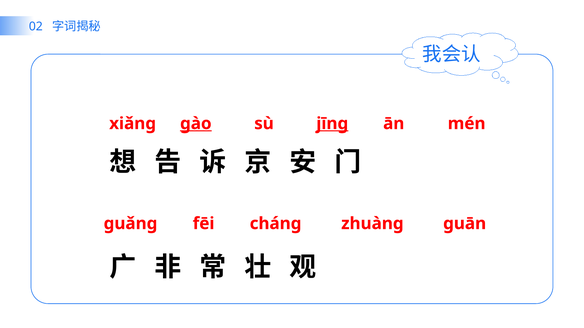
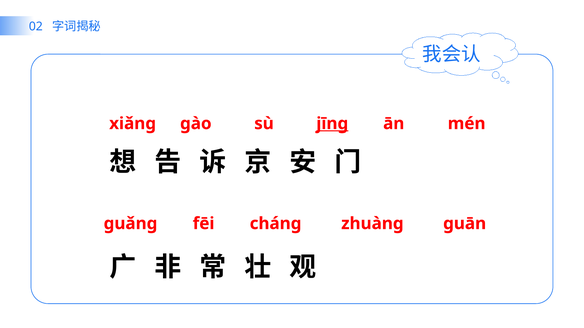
ɡào underline: present -> none
